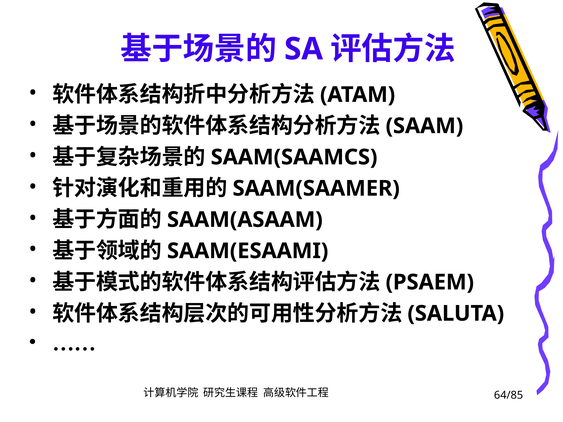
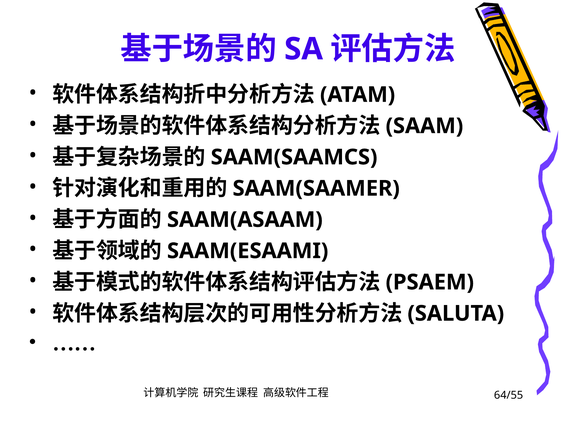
64/85: 64/85 -> 64/55
